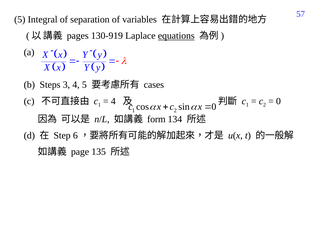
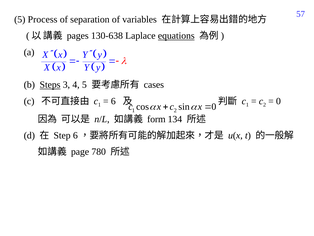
Integral: Integral -> Process
130-919: 130-919 -> 130-638
Steps underline: none -> present
4 at (113, 101): 4 -> 6
135: 135 -> 780
